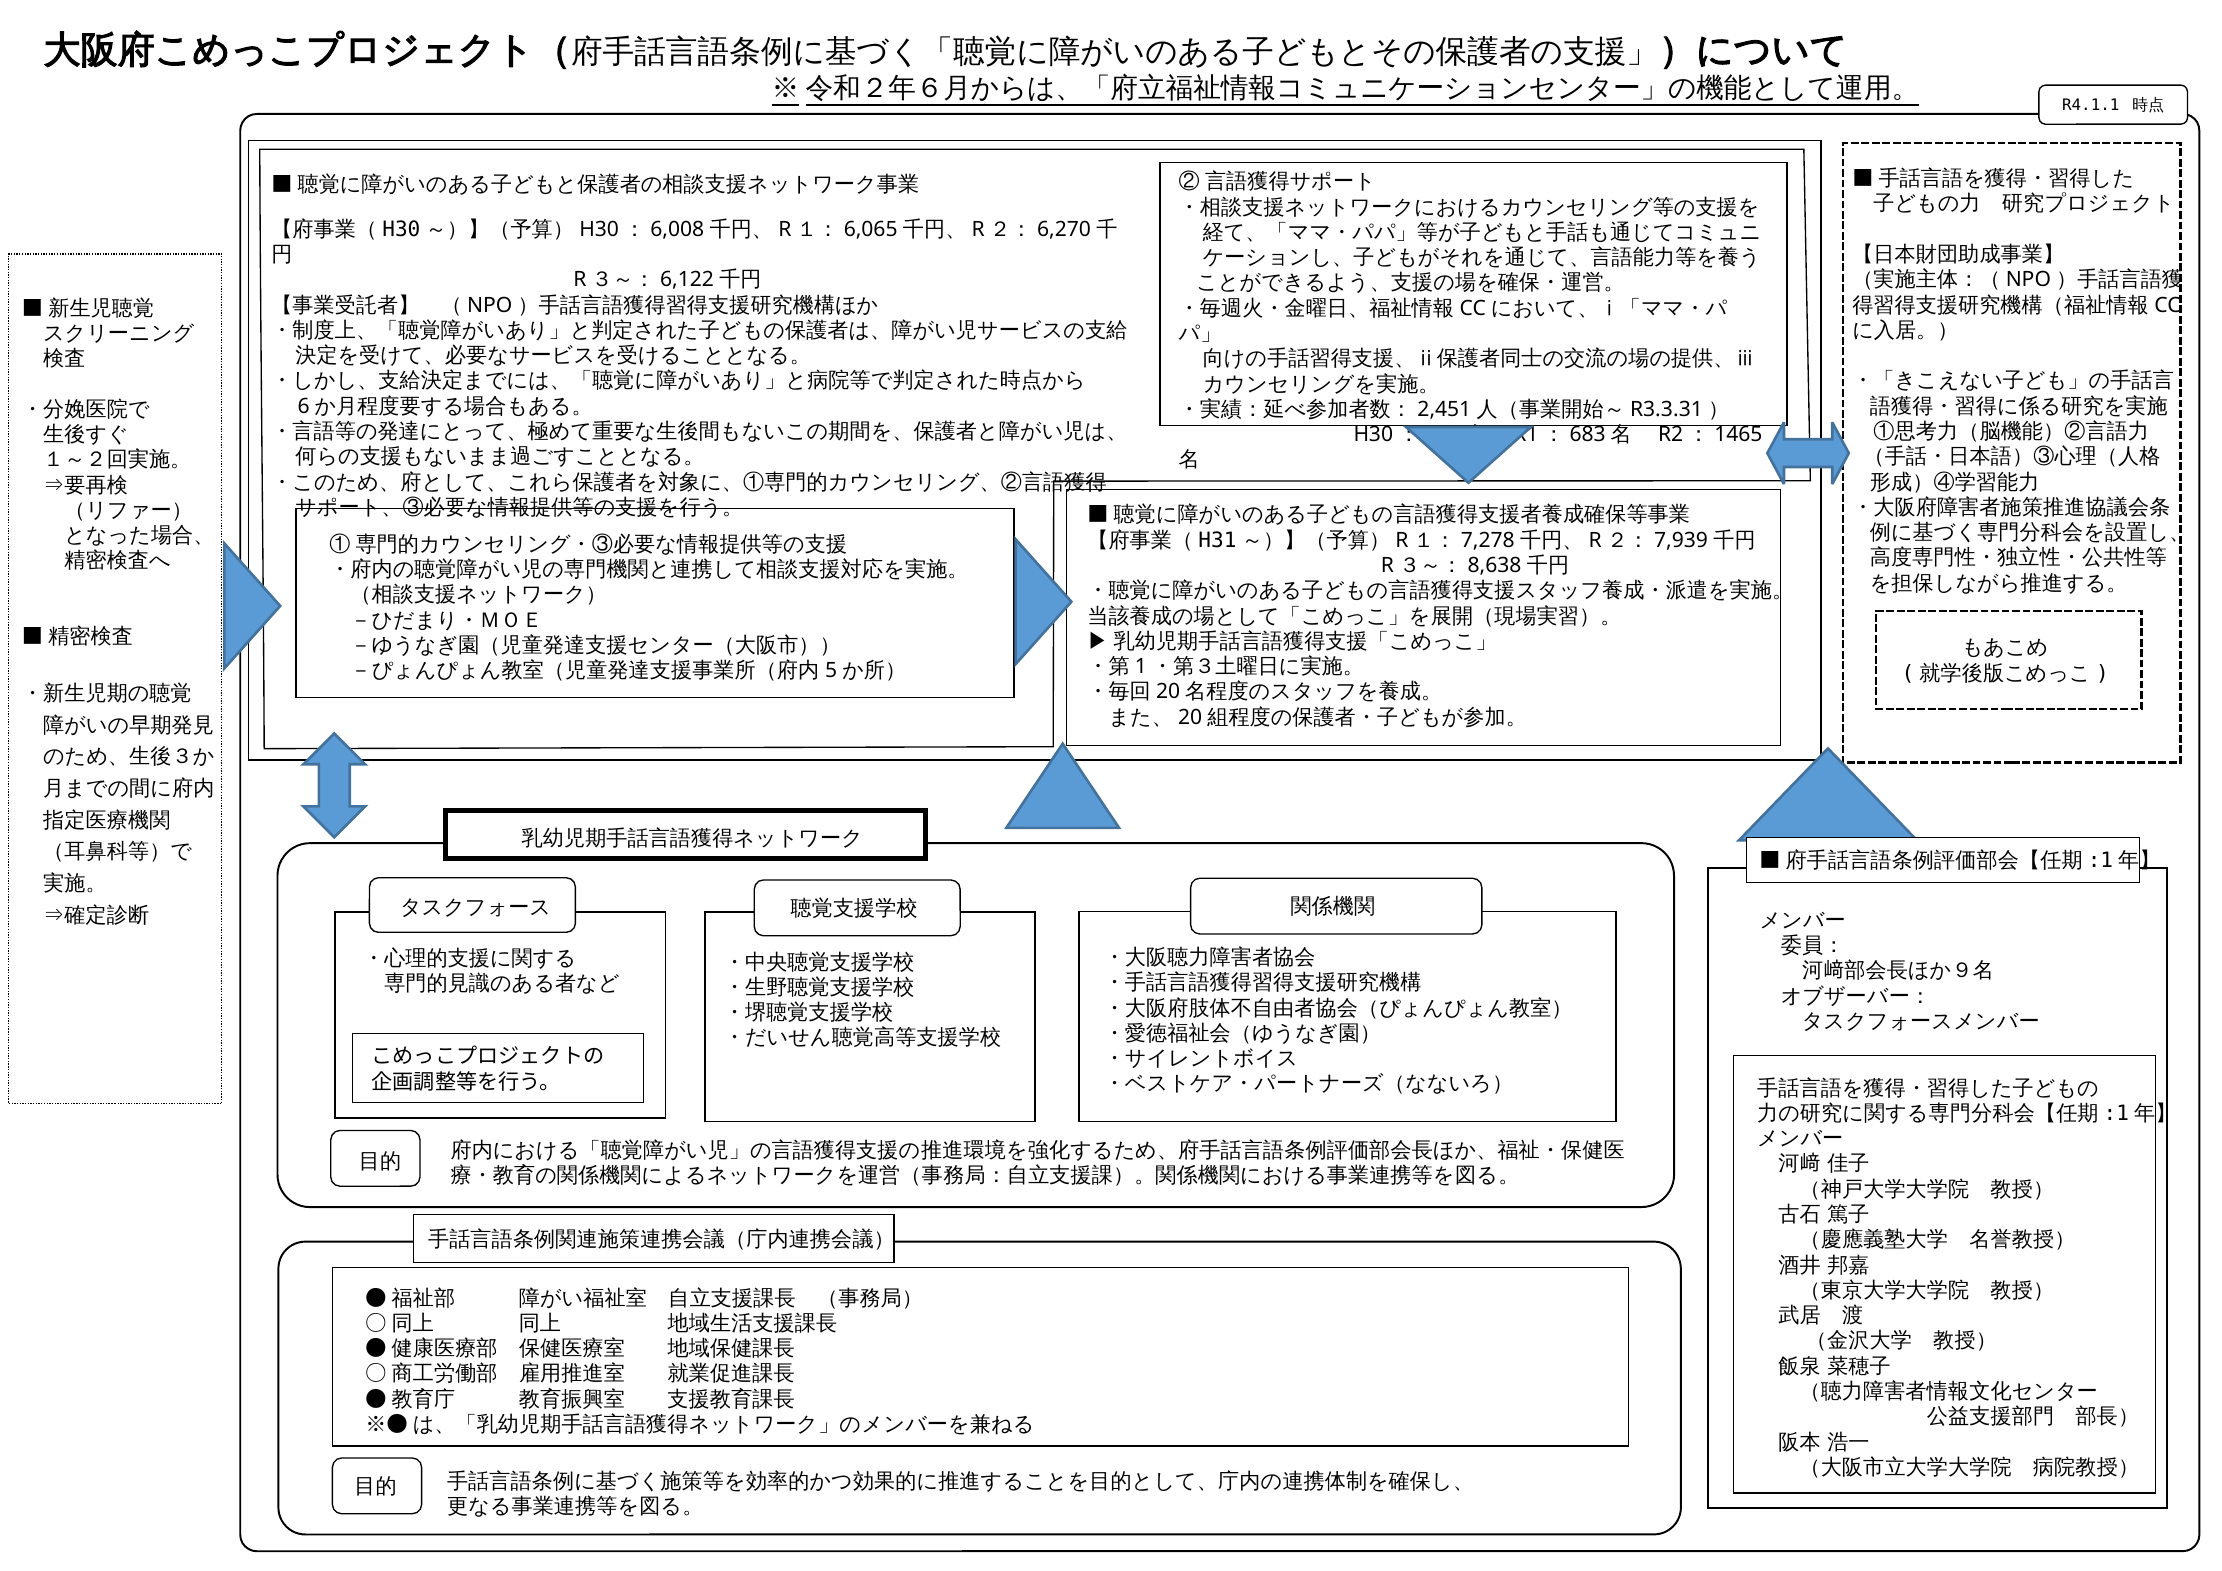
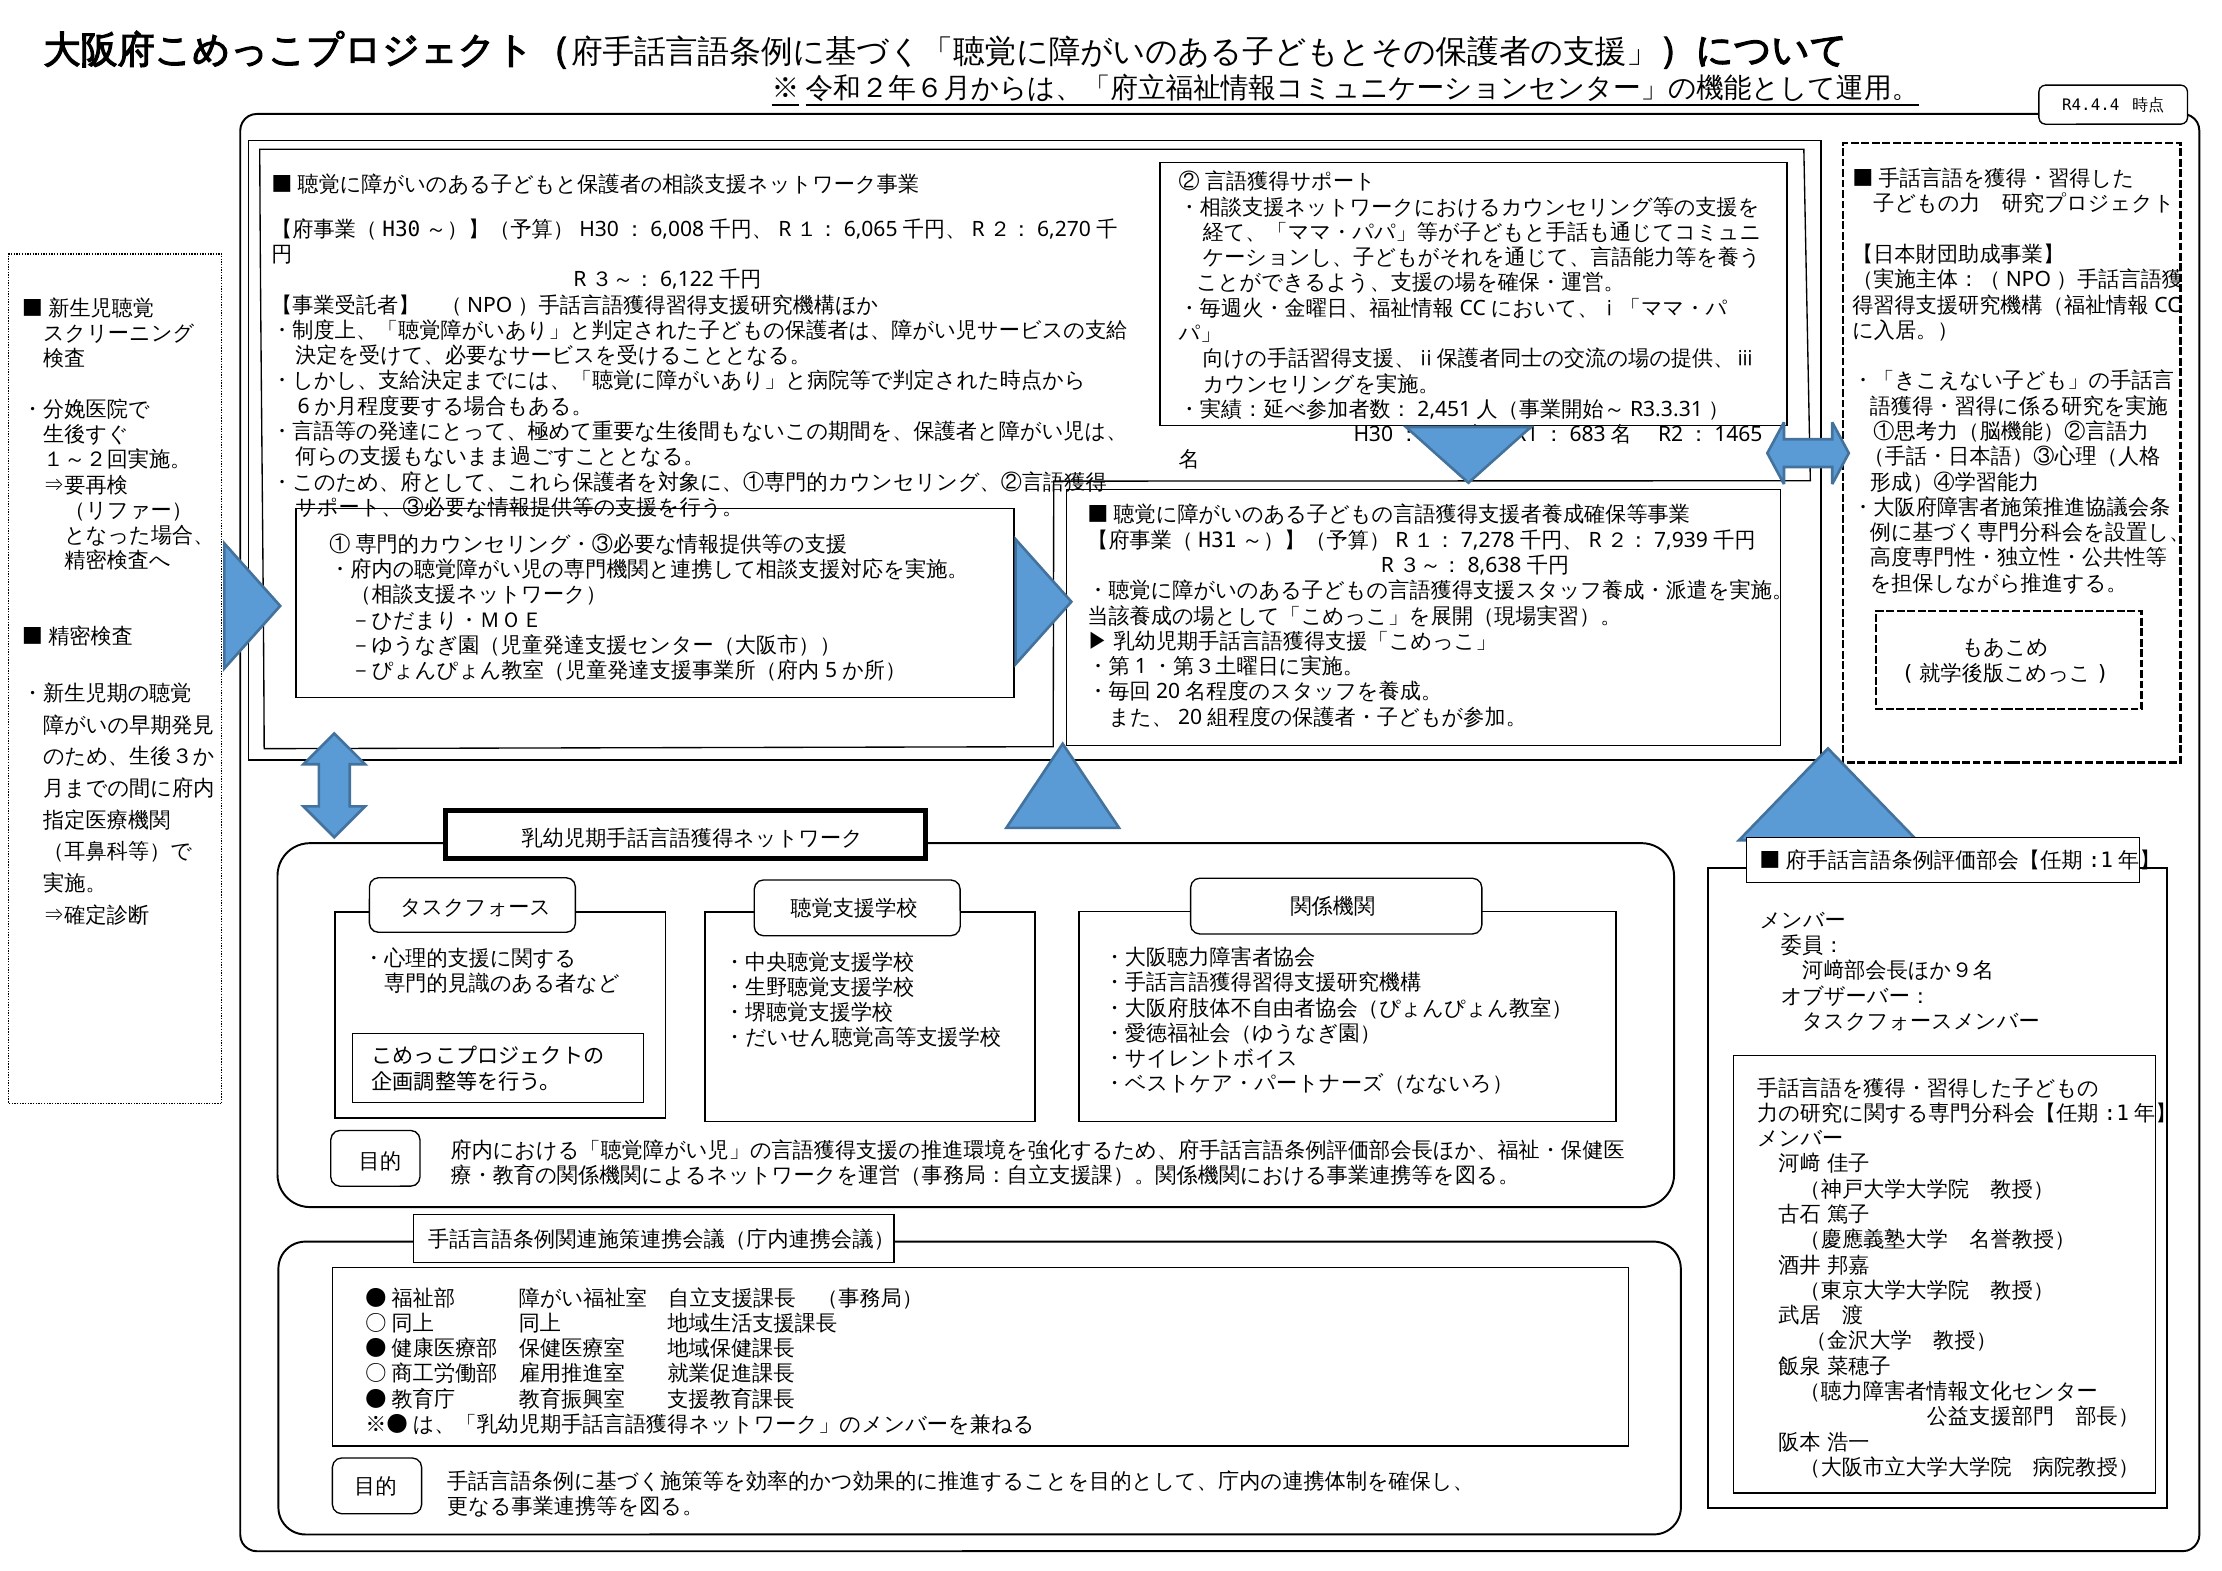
R4.1.1: R4.1.1 -> R4.4.4
